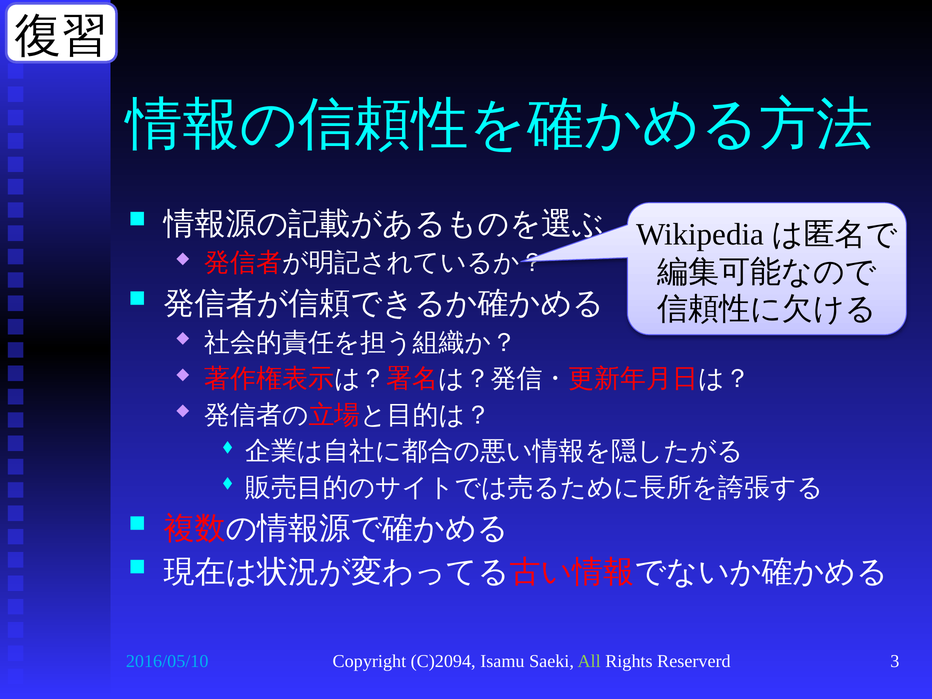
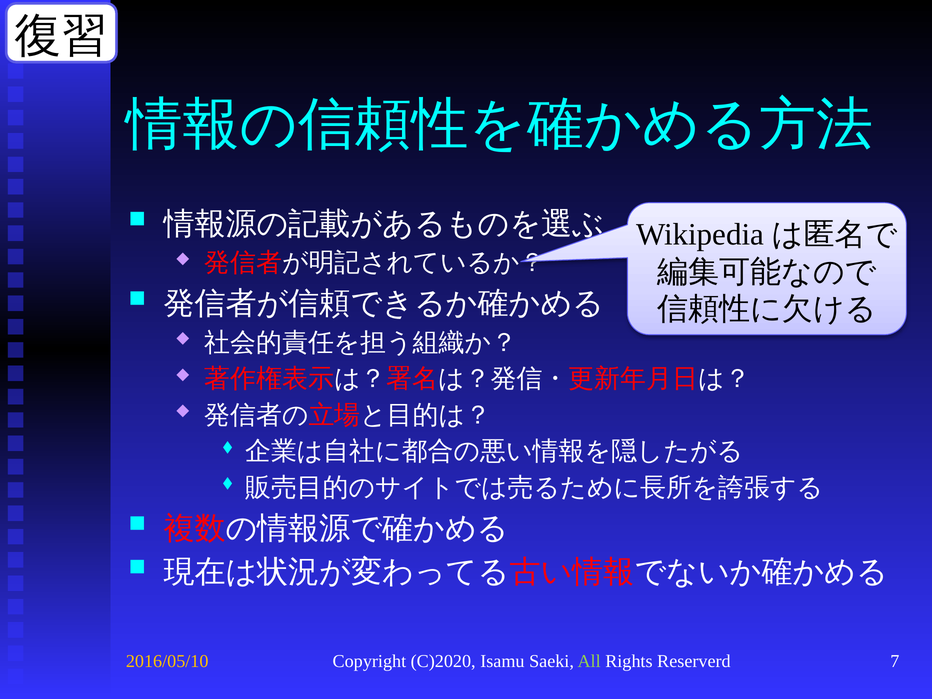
2016/05/10 colour: light blue -> yellow
C)2094: C)2094 -> C)2020
3: 3 -> 7
